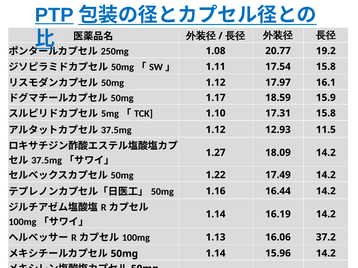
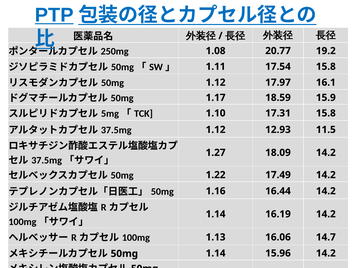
37.2: 37.2 -> 14.7
